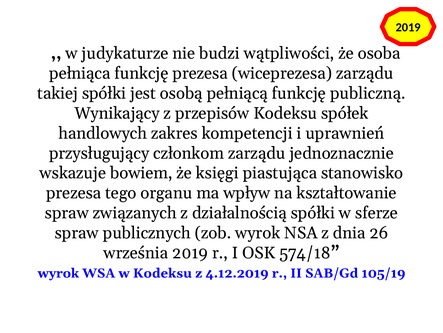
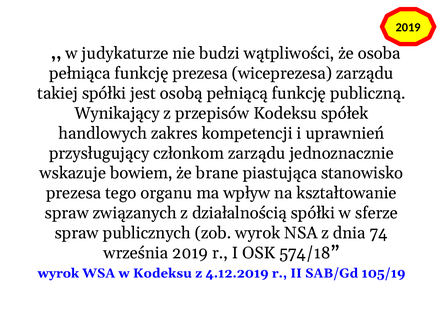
księgi: księgi -> brane
26: 26 -> 74
